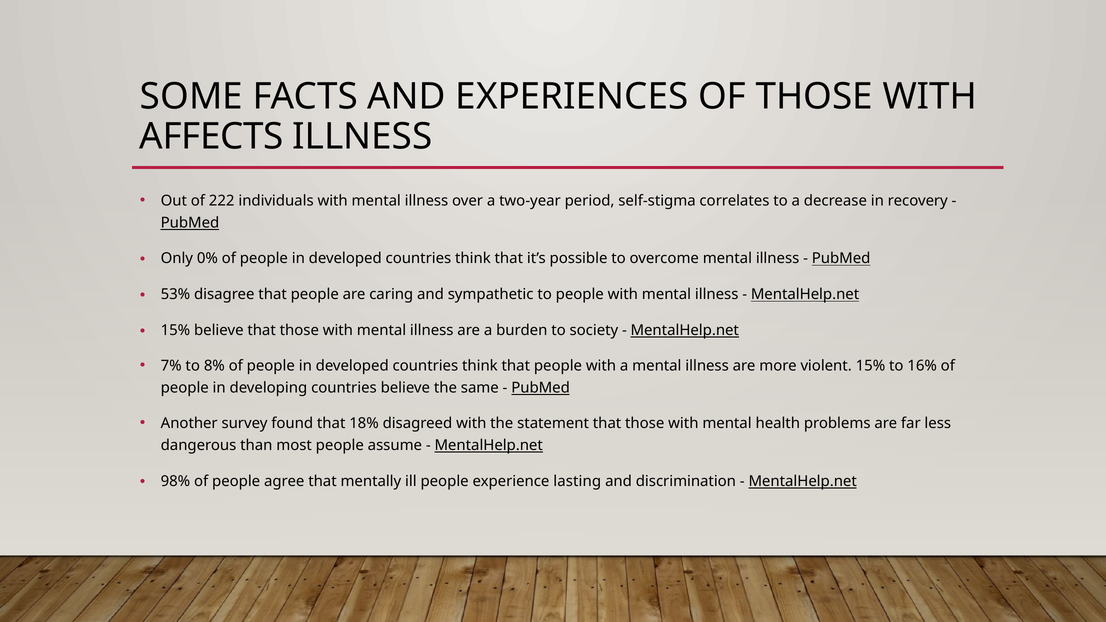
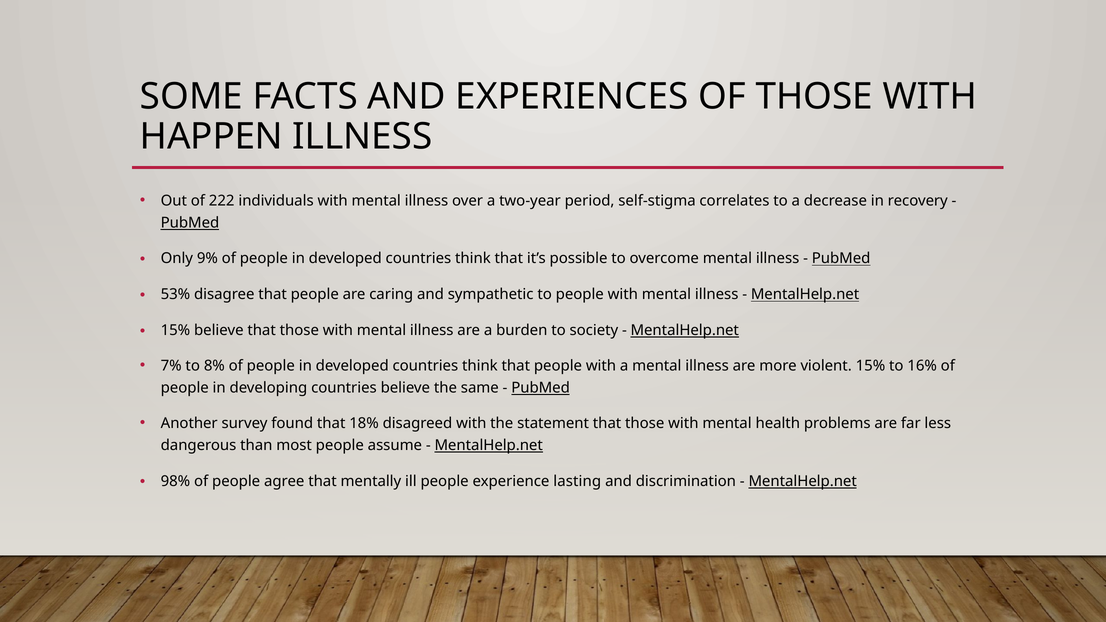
AFFECTS: AFFECTS -> HAPPEN
0%: 0% -> 9%
